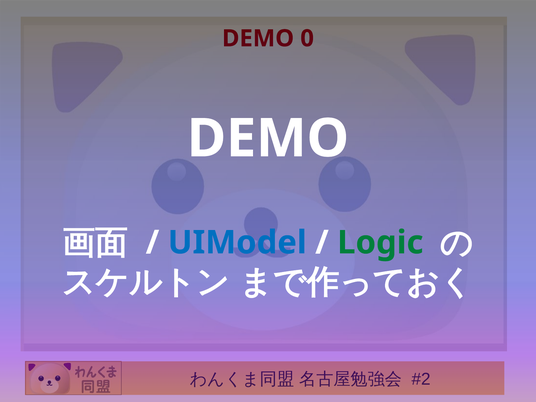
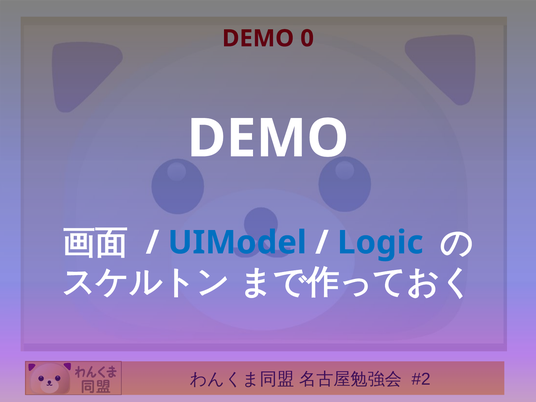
Logic colour: green -> blue
